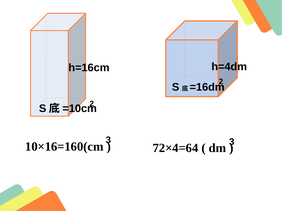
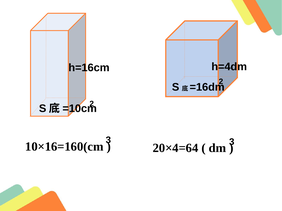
72×4=64: 72×4=64 -> 20×4=64
